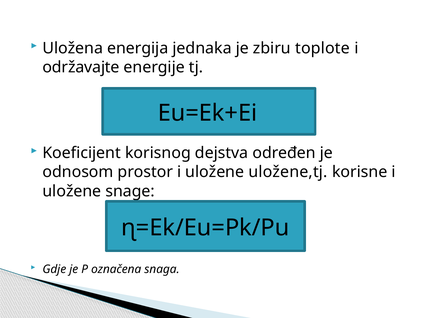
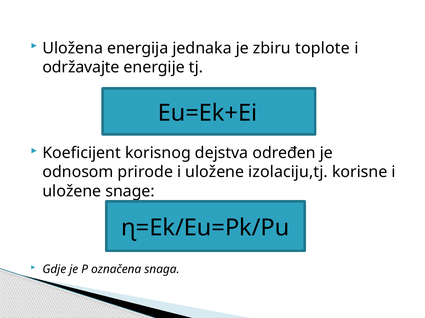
prostor: prostor -> prirode
uložene,tj: uložene,tj -> izolaciju,tj
